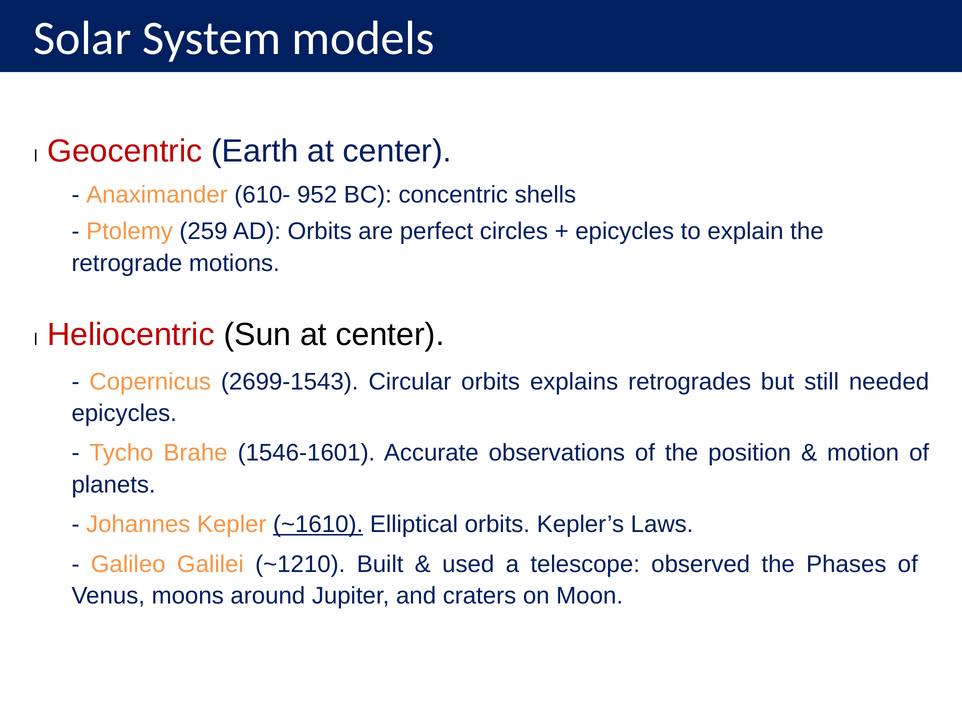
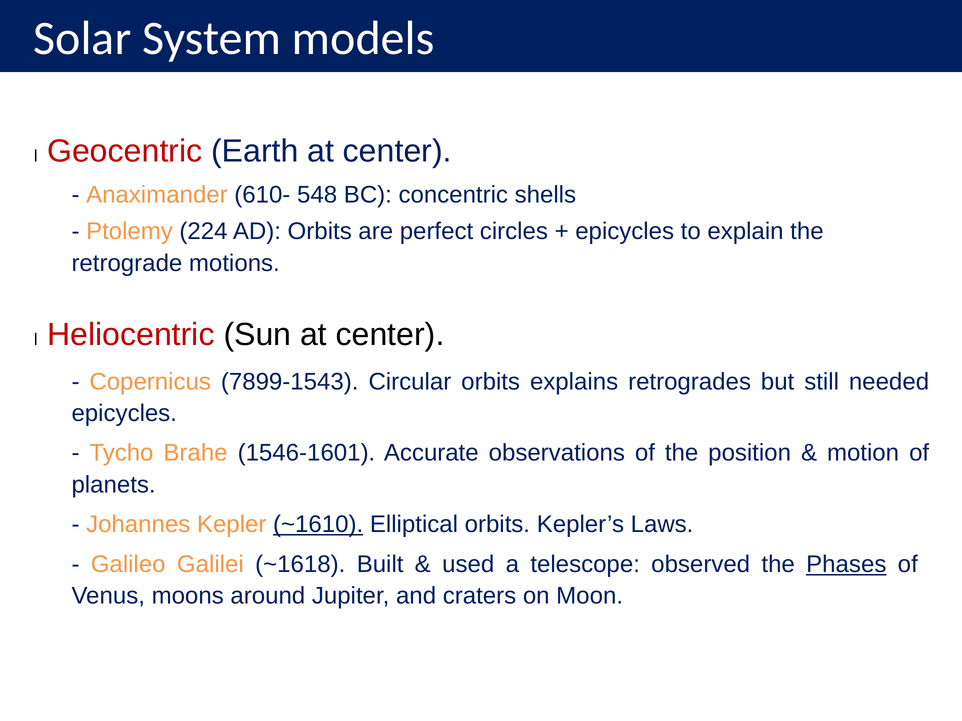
952: 952 -> 548
259: 259 -> 224
2699-1543: 2699-1543 -> 7899-1543
~1210: ~1210 -> ~1618
Phases underline: none -> present
